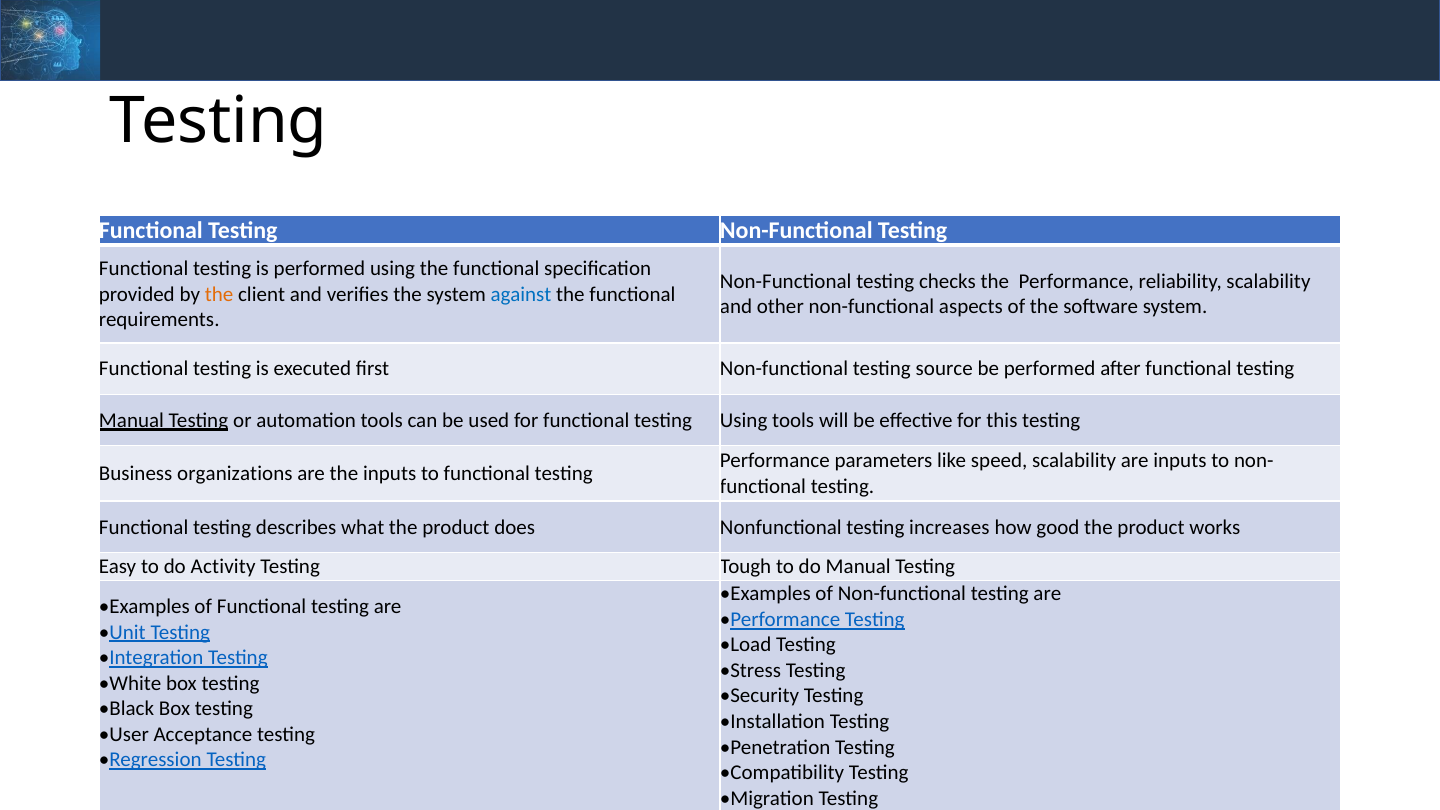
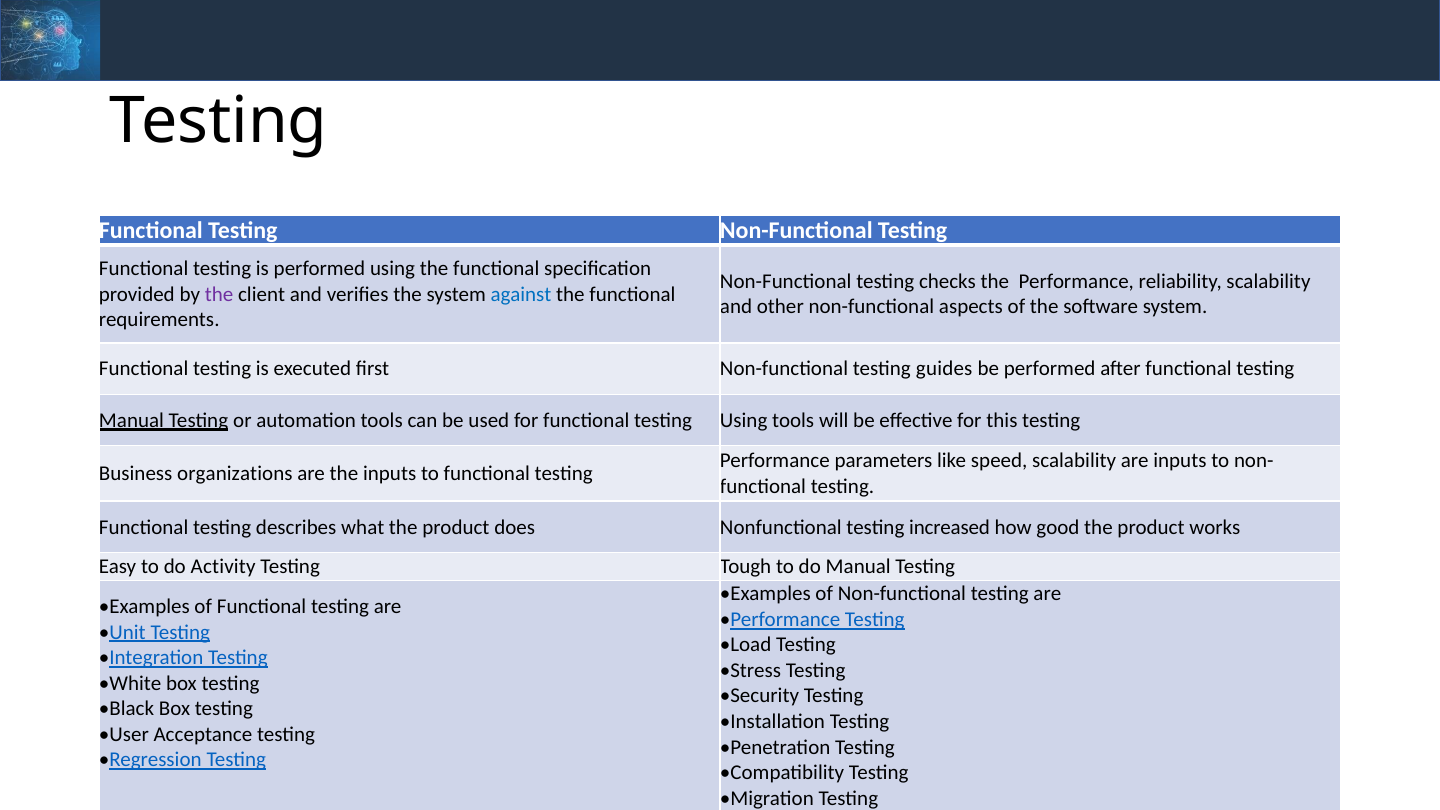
the at (219, 294) colour: orange -> purple
source: source -> guides
increases: increases -> increased
